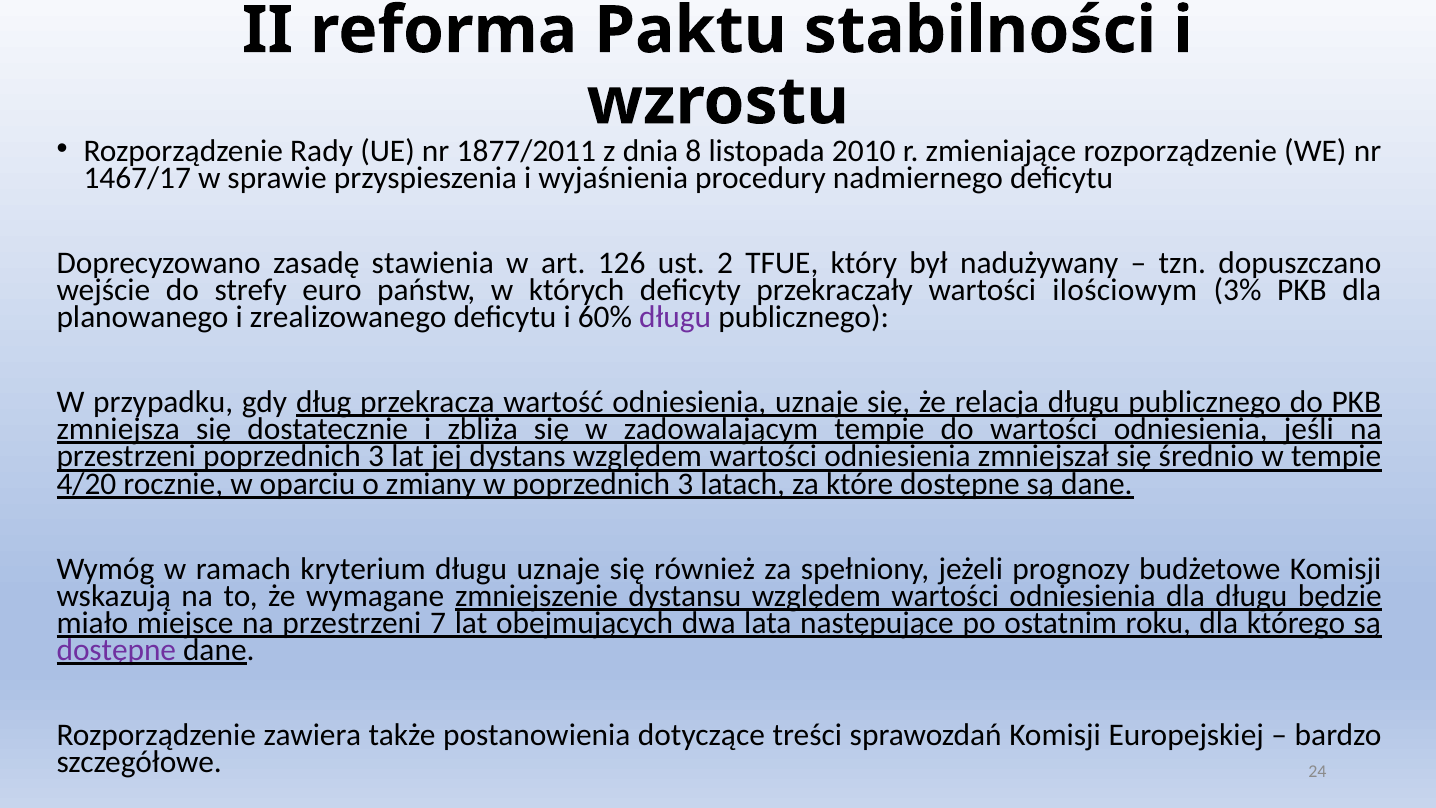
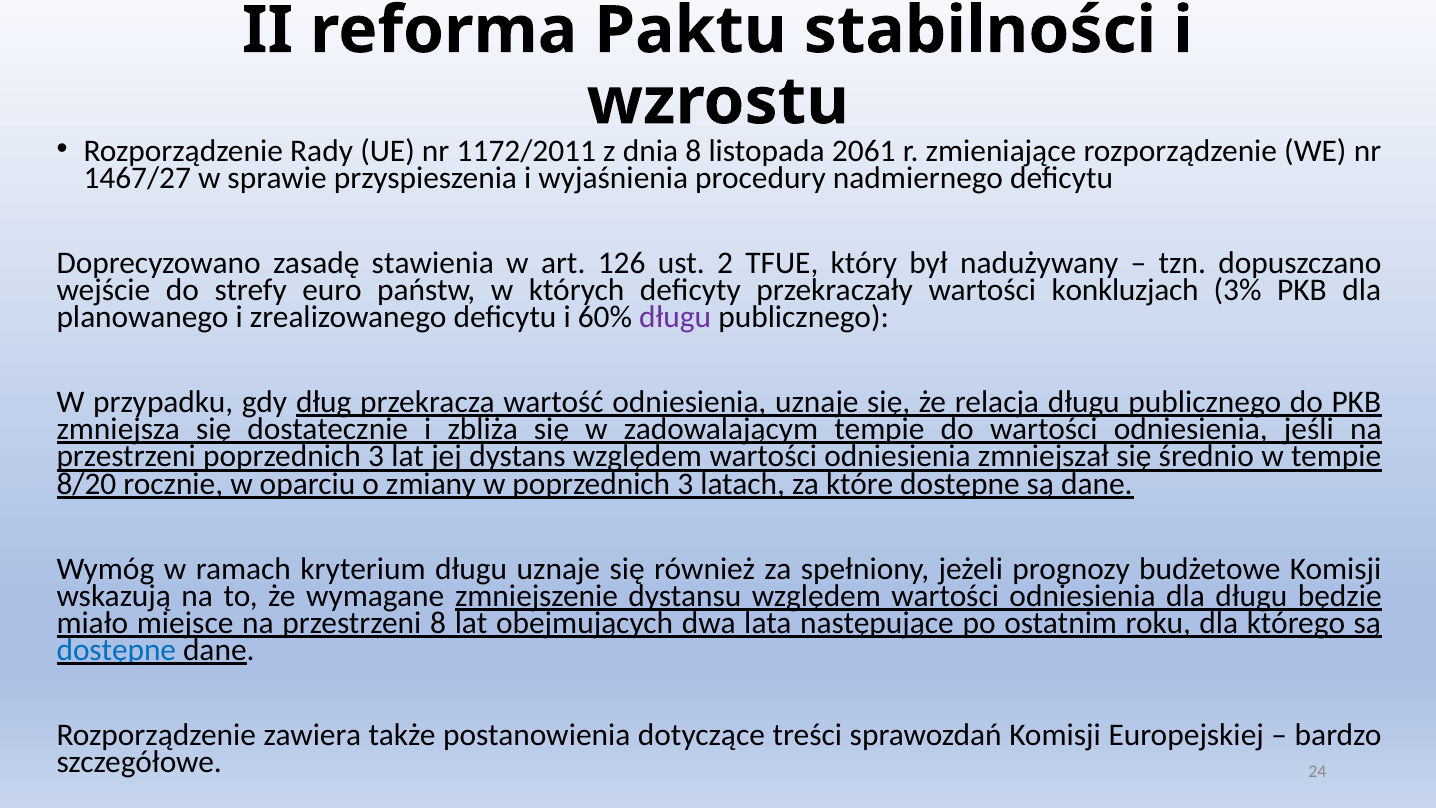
1877/2011: 1877/2011 -> 1172/2011
2010: 2010 -> 2061
1467/17: 1467/17 -> 1467/27
ilościowym: ilościowym -> konkluzjach
4/20: 4/20 -> 8/20
przestrzeni 7: 7 -> 8
dostępne at (116, 650) colour: purple -> blue
